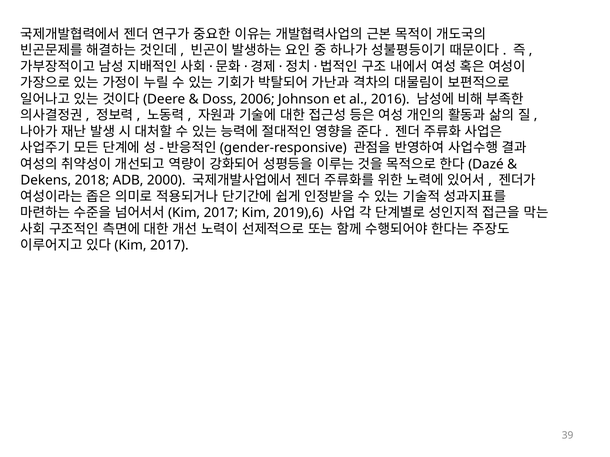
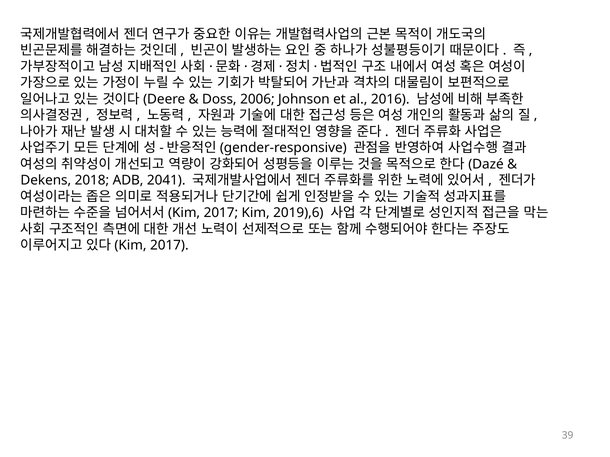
2000: 2000 -> 2041
